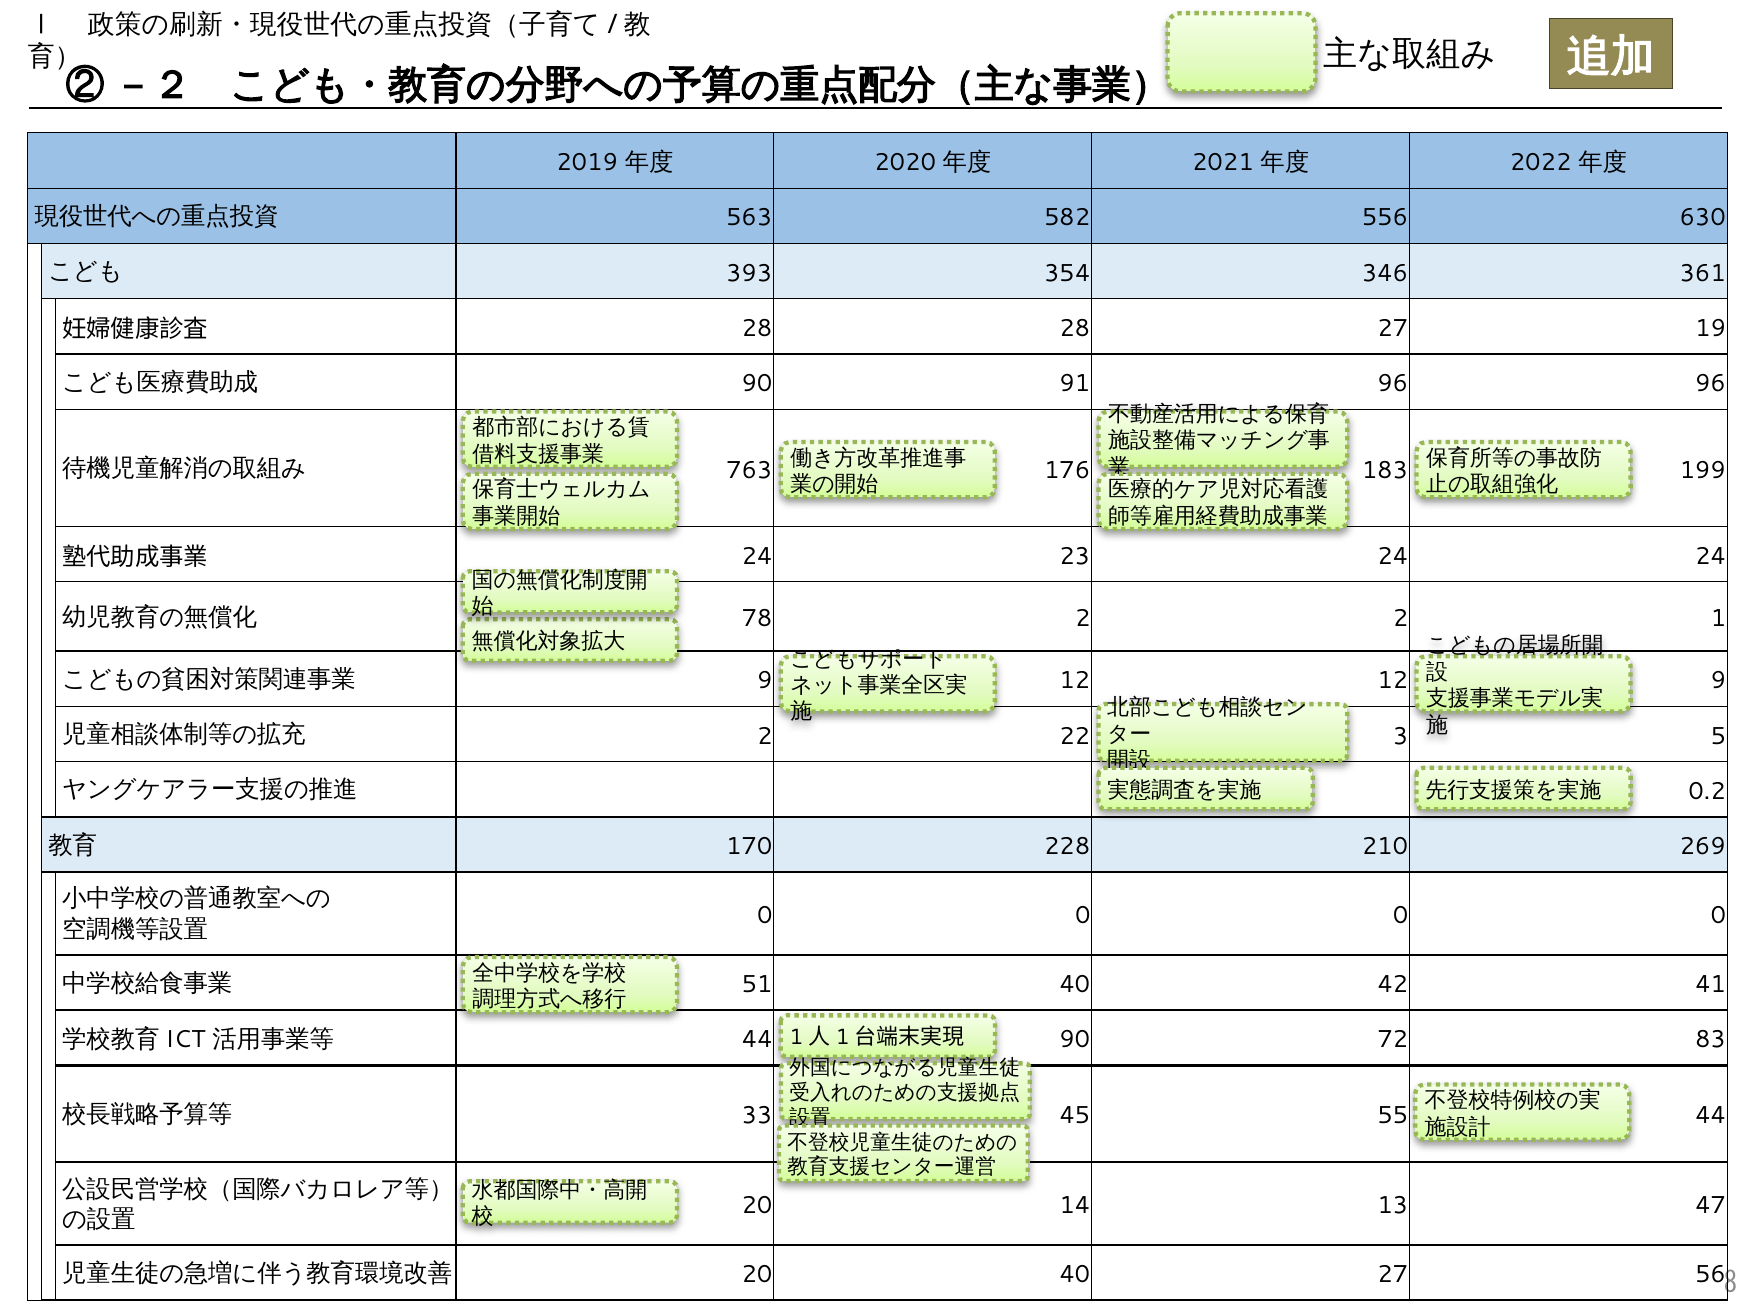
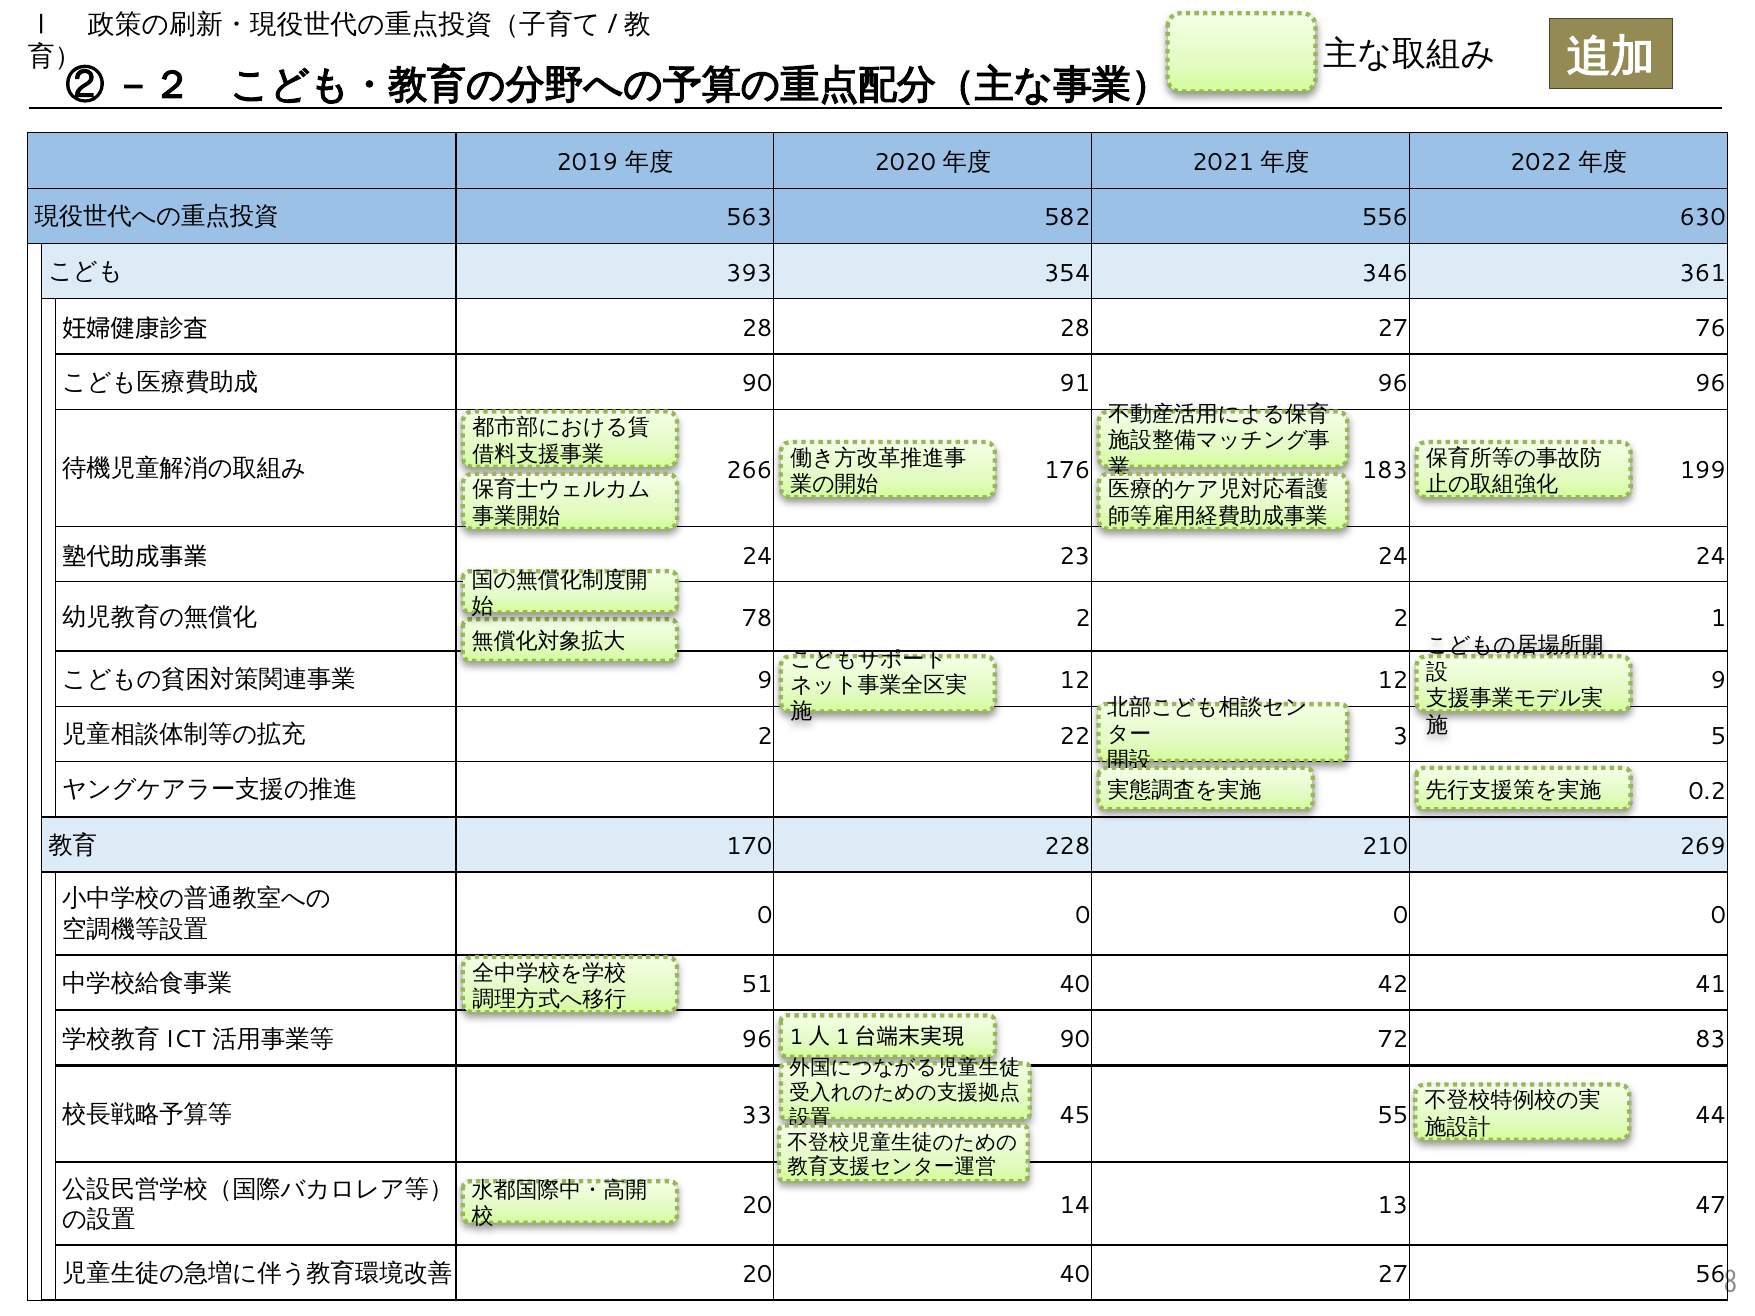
19: 19 -> 76
763: 763 -> 266
44 at (757, 1040): 44 -> 96
